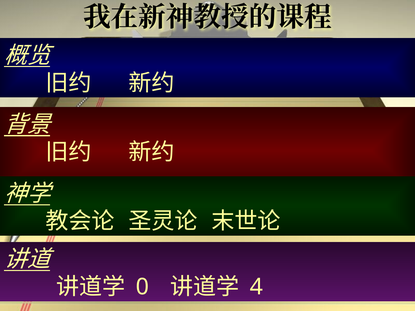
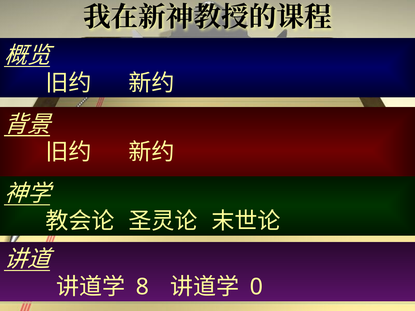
0: 0 -> 8
4: 4 -> 0
